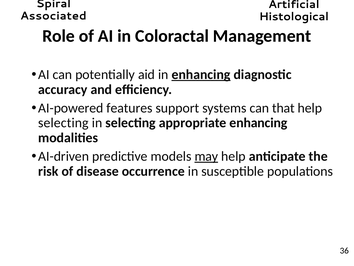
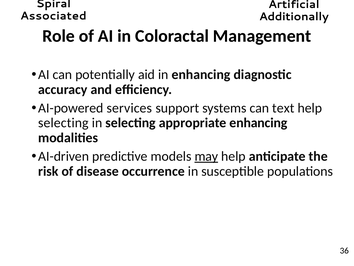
Histological: Histological -> Additionally
enhancing at (201, 74) underline: present -> none
features: features -> services
that: that -> text
